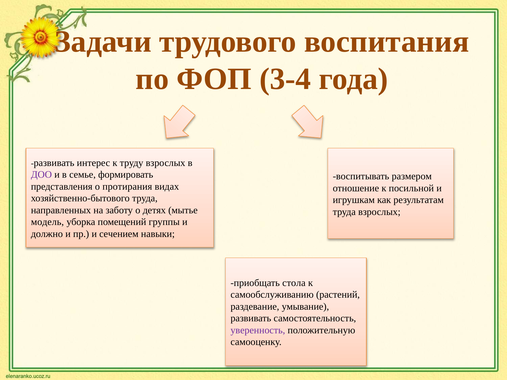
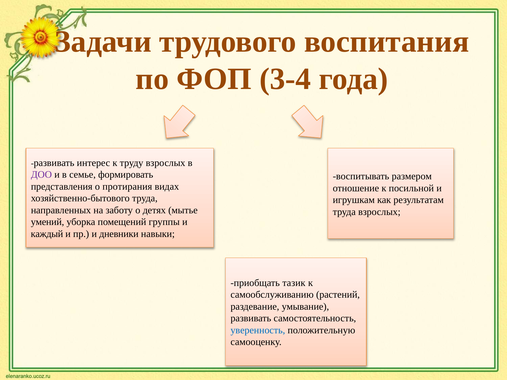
модель: модель -> умений
должно: должно -> каждый
сечением: сечением -> дневники
стола: стола -> тазик
уверенность colour: purple -> blue
